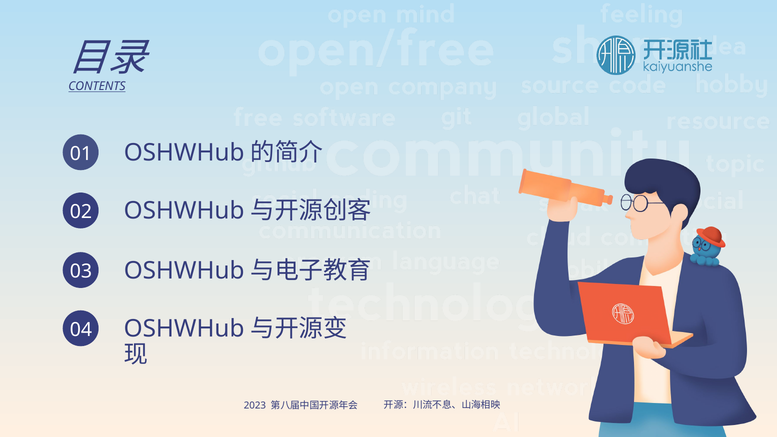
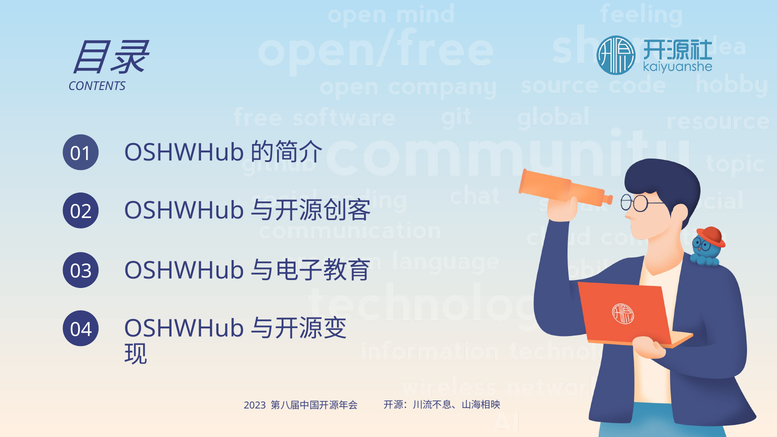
CONTENTS underline: present -> none
